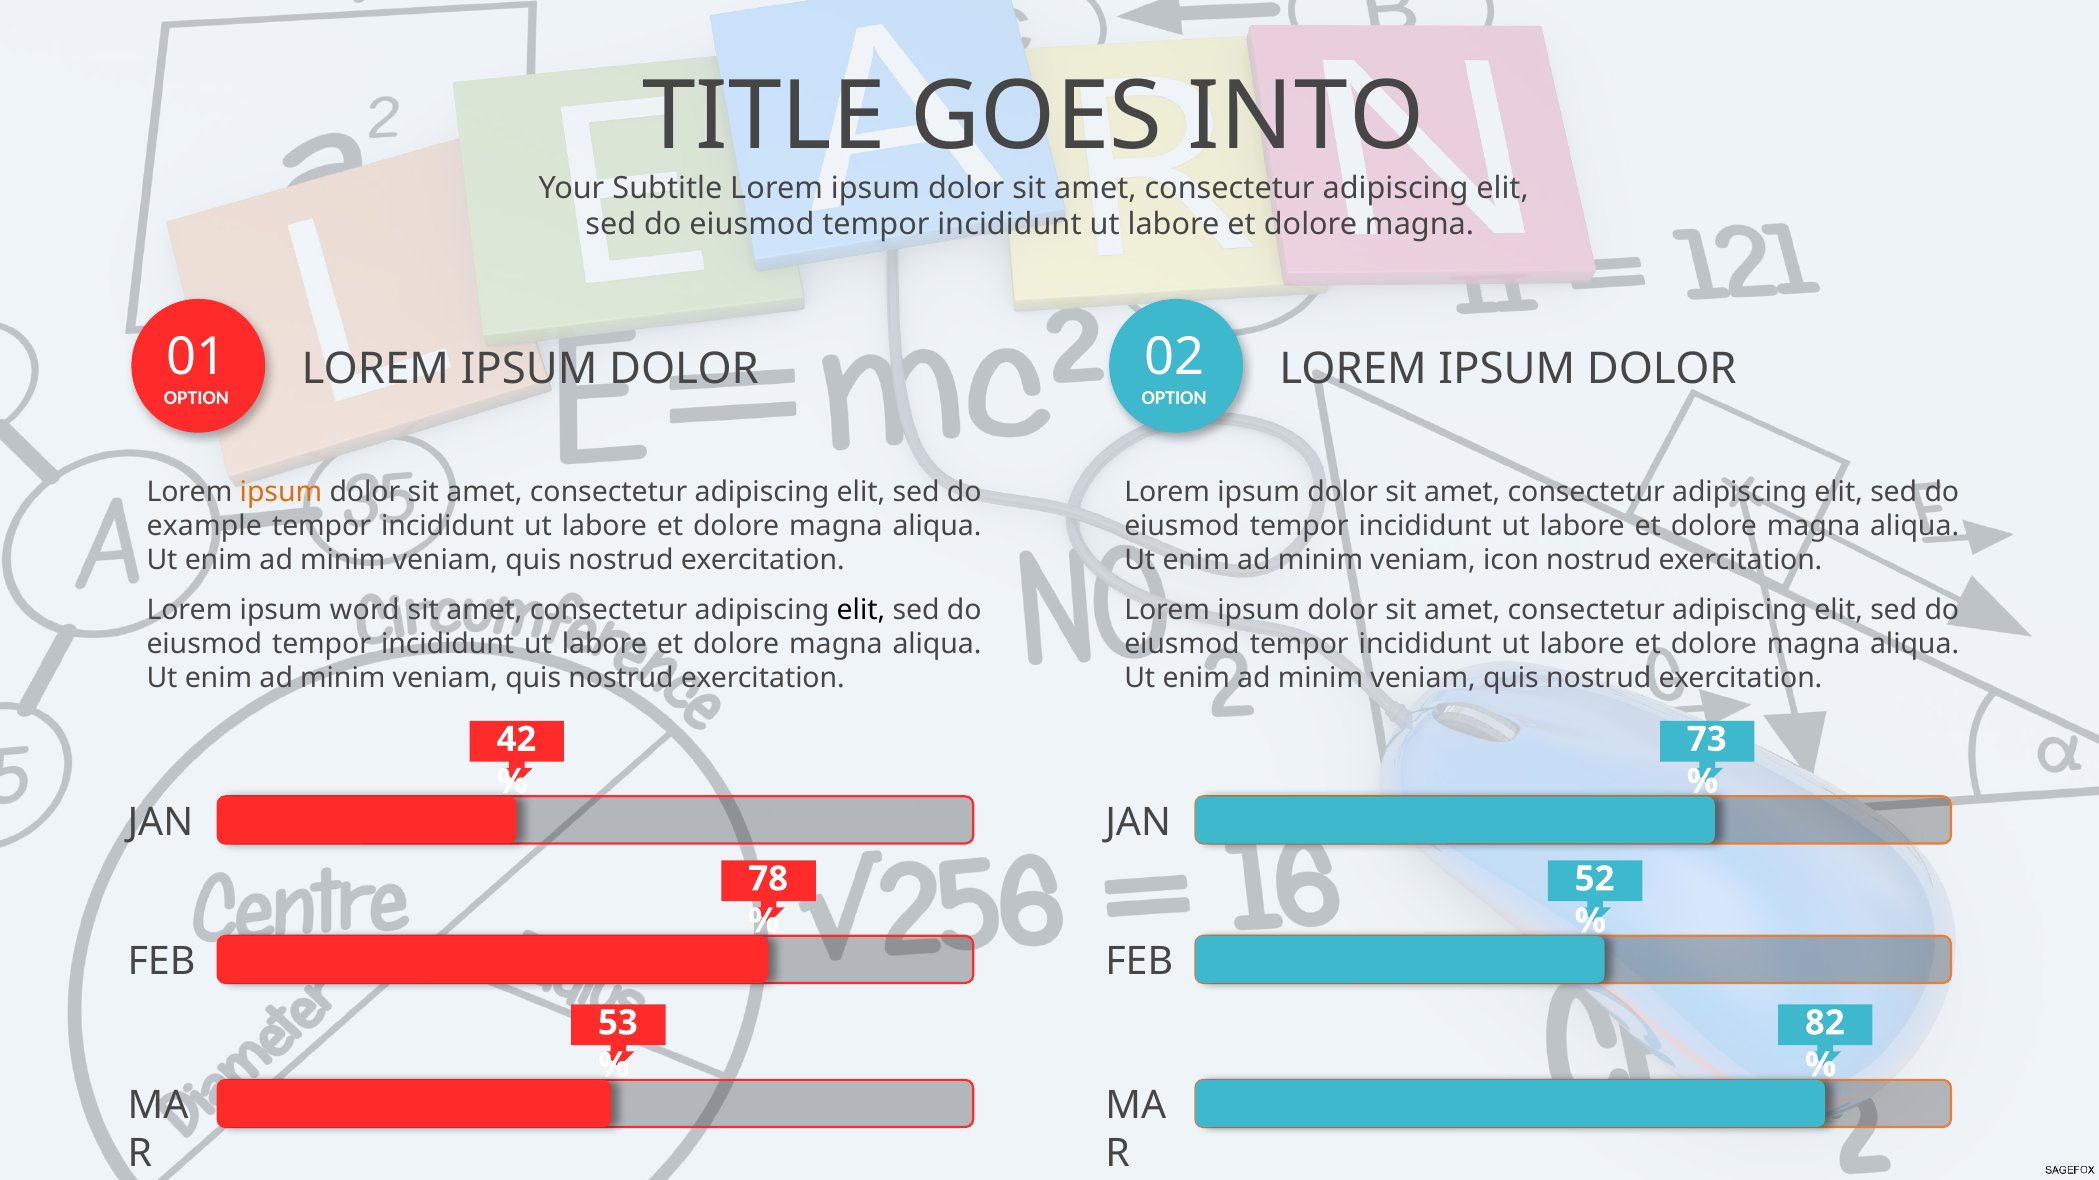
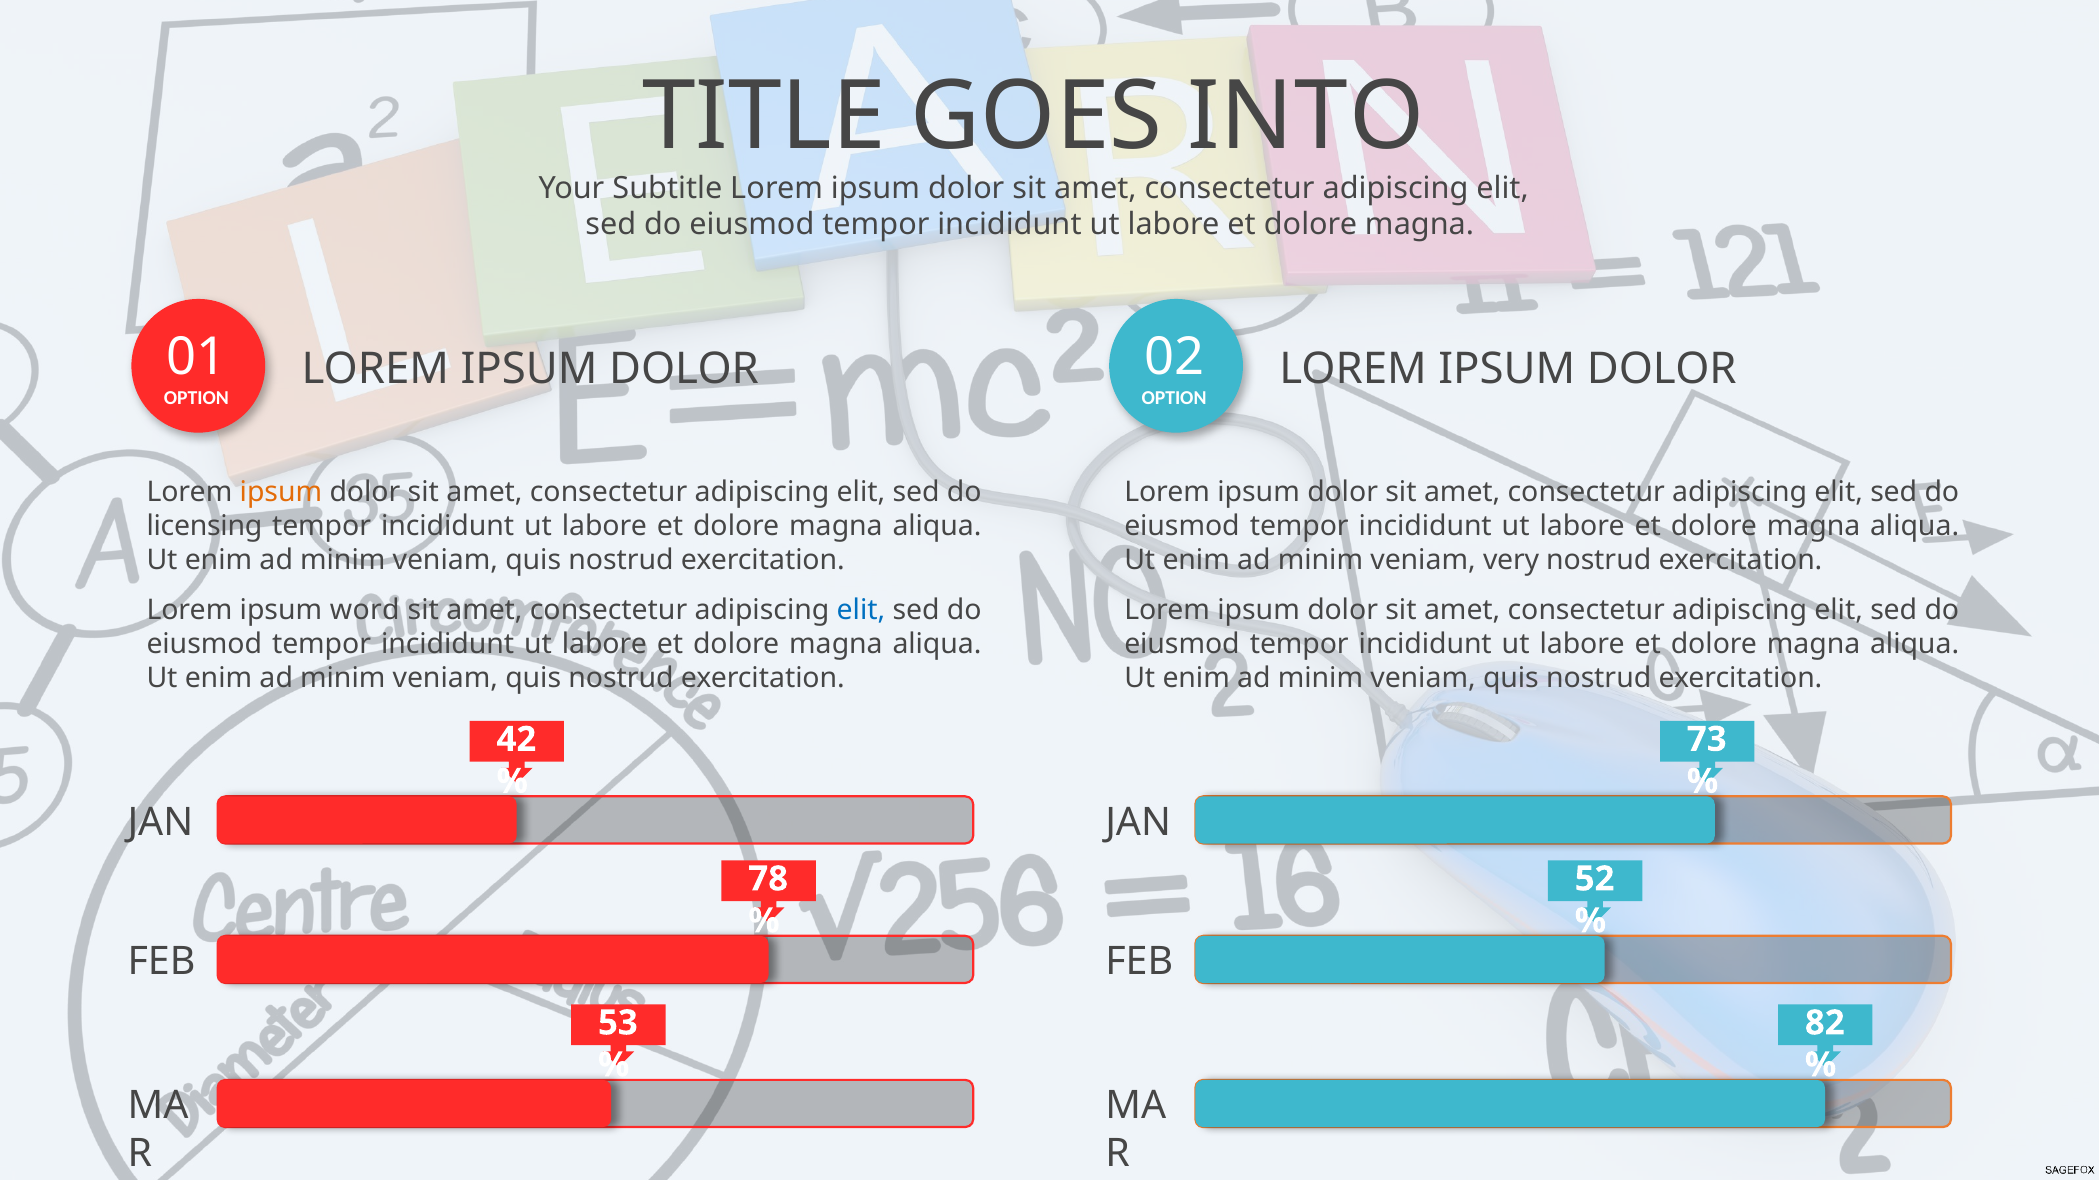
example: example -> licensing
icon: icon -> very
elit at (861, 610) colour: black -> blue
